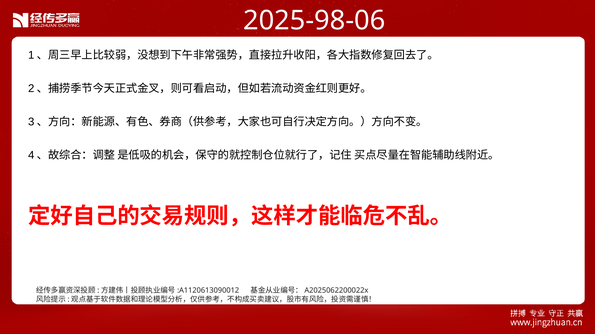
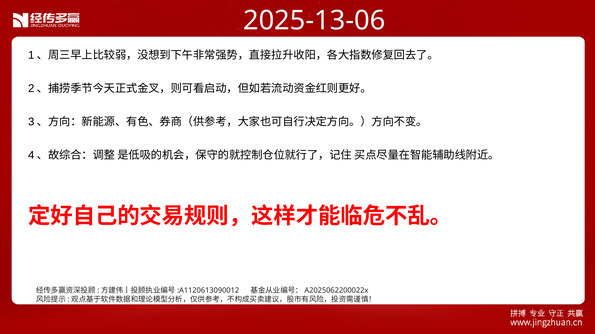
2025-98-06: 2025-98-06 -> 2025-13-06
